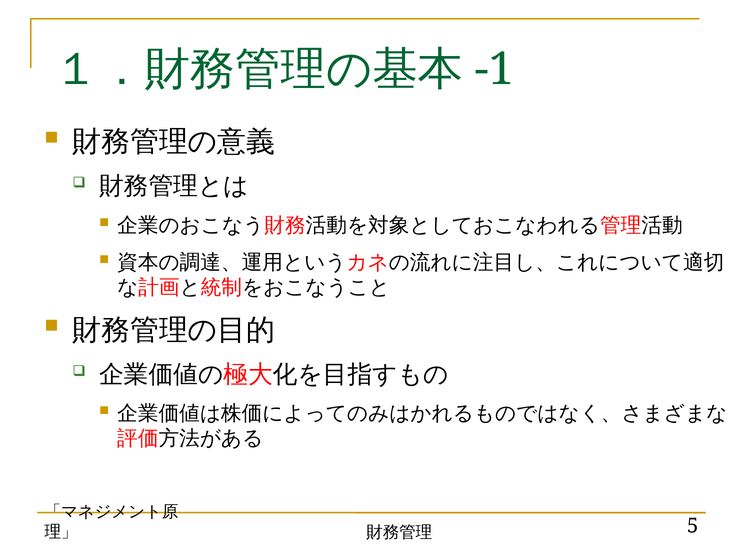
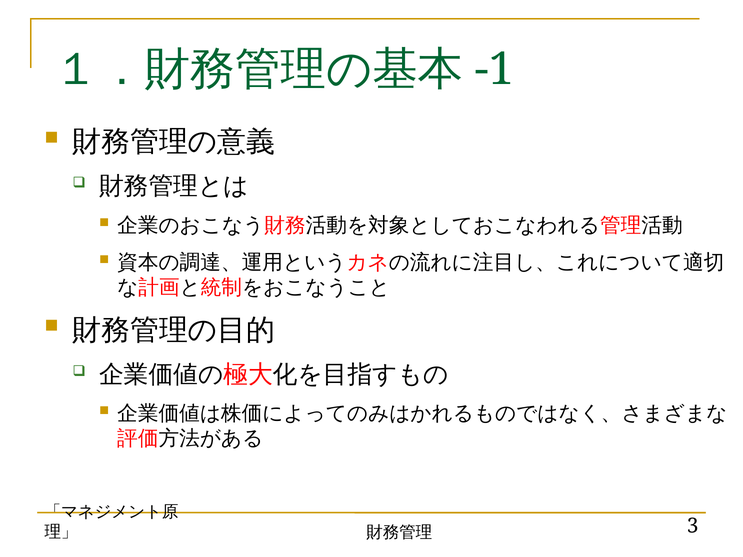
5: 5 -> 3
